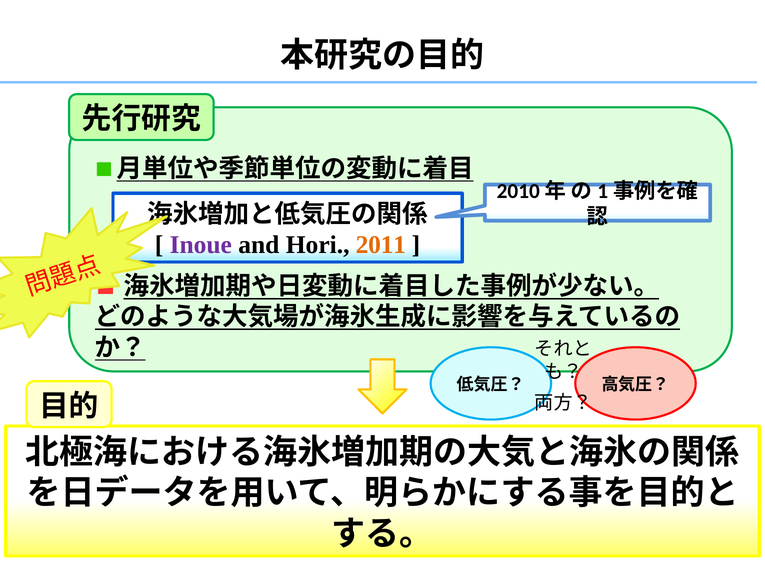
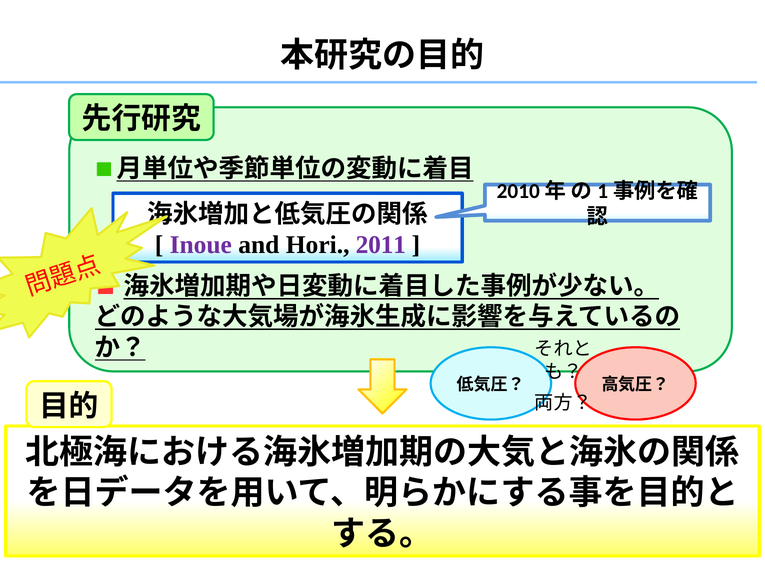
2011 colour: orange -> purple
